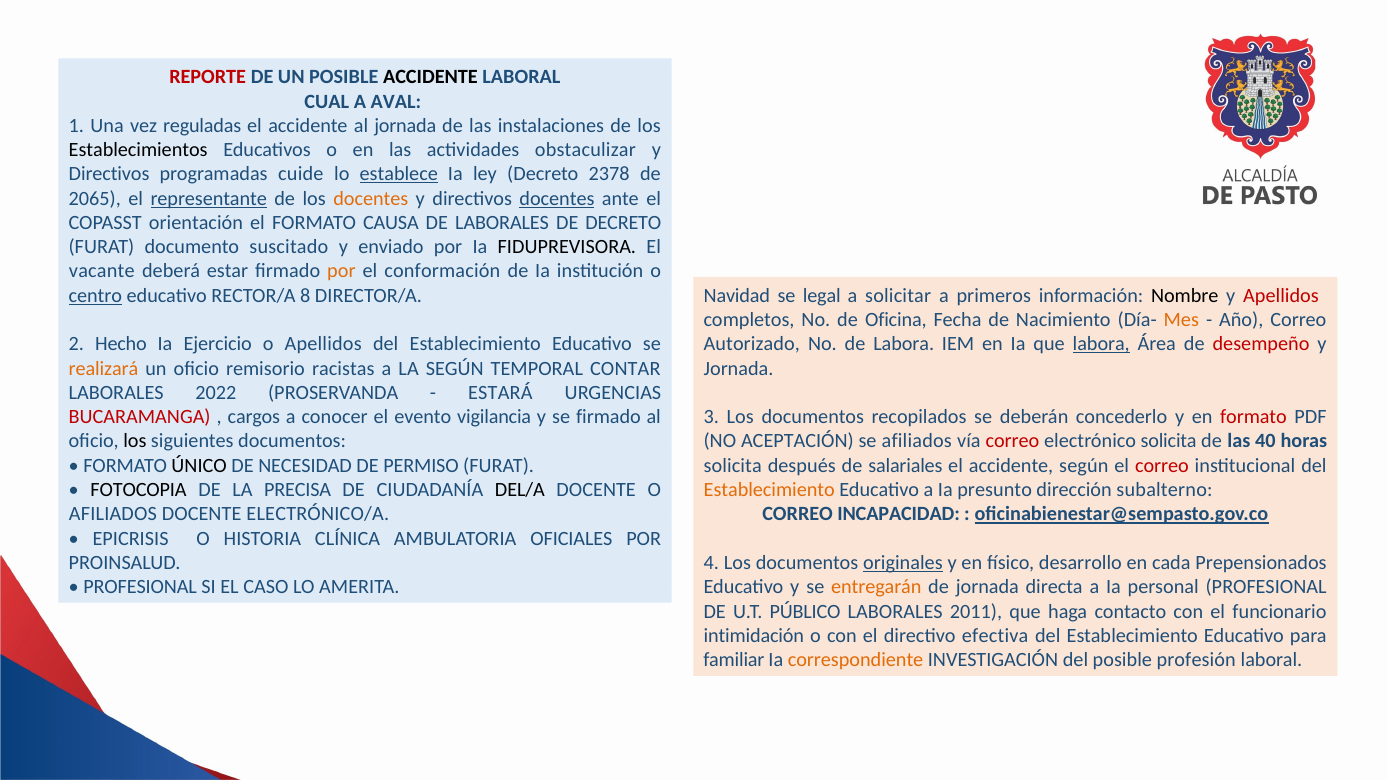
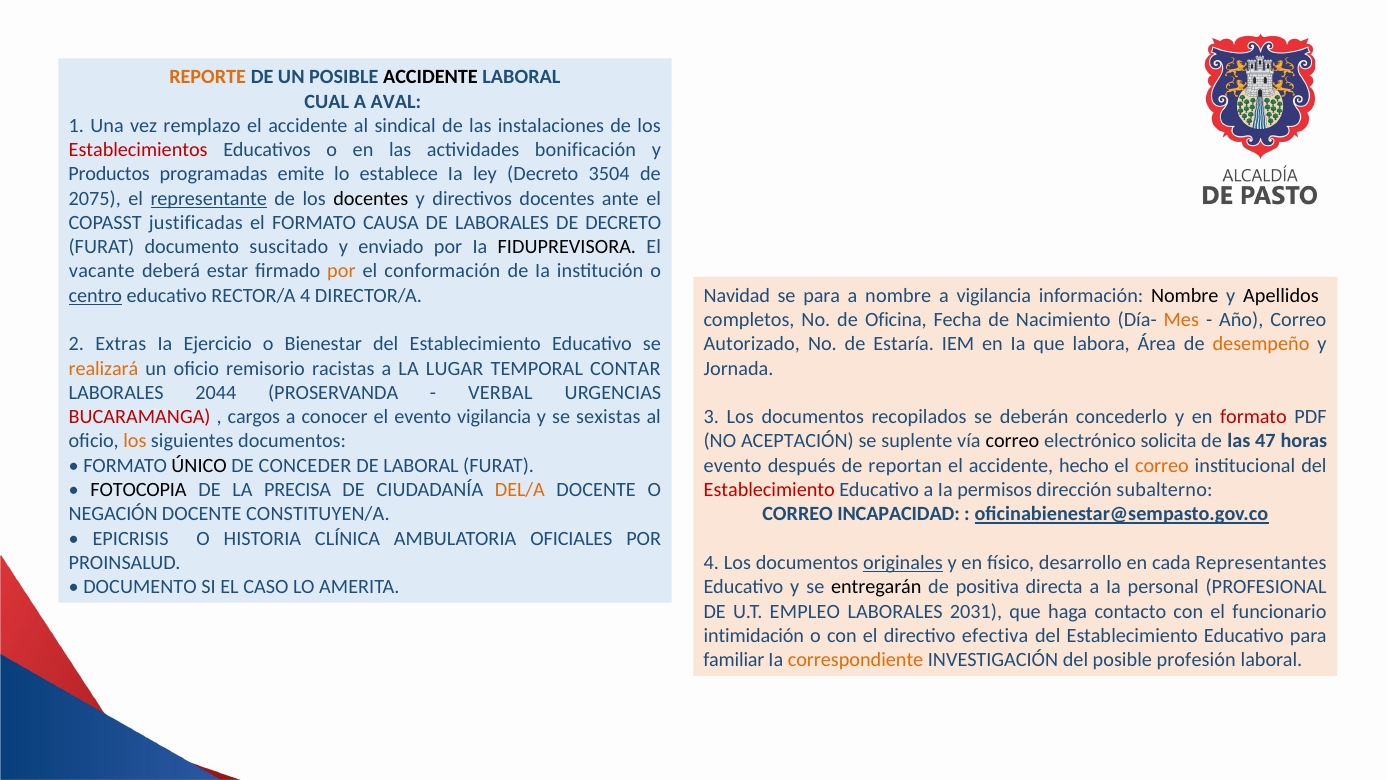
REPORTE colour: red -> orange
reguladas: reguladas -> remplazo
al jornada: jornada -> sindical
Establecimientos colour: black -> red
obstaculizar: obstaculizar -> bonificación
Directivos at (109, 174): Directivos -> Productos
cuide: cuide -> emite
establece underline: present -> none
2378: 2378 -> 3504
2065: 2065 -> 2075
docentes at (371, 199) colour: orange -> black
docentes at (557, 199) underline: present -> none
orientación: orientación -> justificadas
RECTOR/A 8: 8 -> 4
se legal: legal -> para
a solicitar: solicitar -> nombre
a primeros: primeros -> vigilancia
Apellidos at (1281, 296) colour: red -> black
Hecho: Hecho -> Extras
o Apellidos: Apellidos -> Bienestar
de Labora: Labora -> Estaría
labora at (1101, 344) underline: present -> none
desempeño colour: red -> orange
LA SEGÚN: SEGÚN -> LUGAR
2022: 2022 -> 2044
ESTARÁ: ESTARÁ -> VERBAL
se firmado: firmado -> sexistas
los at (135, 441) colour: black -> orange
se afiliados: afiliados -> suplente
correo at (1012, 441) colour: red -> black
40: 40 -> 47
NECESIDAD: NECESIDAD -> CONCEDER
DE PERMISO: PERMISO -> LABORAL
solicita at (733, 466): solicita -> evento
salariales: salariales -> reportan
accidente según: según -> hecho
correo at (1162, 466) colour: red -> orange
DEL/A colour: black -> orange
Establecimiento at (769, 490) colour: orange -> red
presunto: presunto -> permisos
AFILIADOS at (113, 514): AFILIADOS -> NEGACIÓN
ELECTRÓNICO/A: ELECTRÓNICO/A -> CONSTITUYEN/A
Prepensionados: Prepensionados -> Representantes
PROFESIONAL at (140, 587): PROFESIONAL -> DOCUMENTO
entregarán colour: orange -> black
de jornada: jornada -> positiva
PÚBLICO: PÚBLICO -> EMPLEO
2011: 2011 -> 2031
